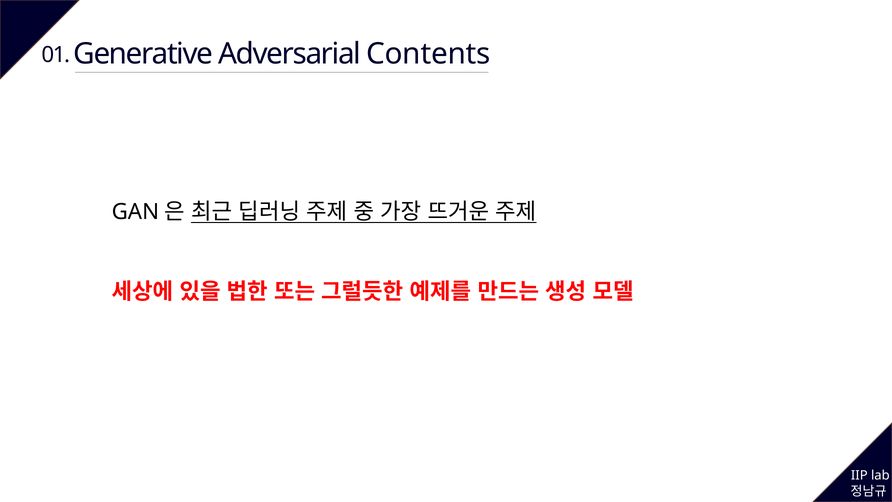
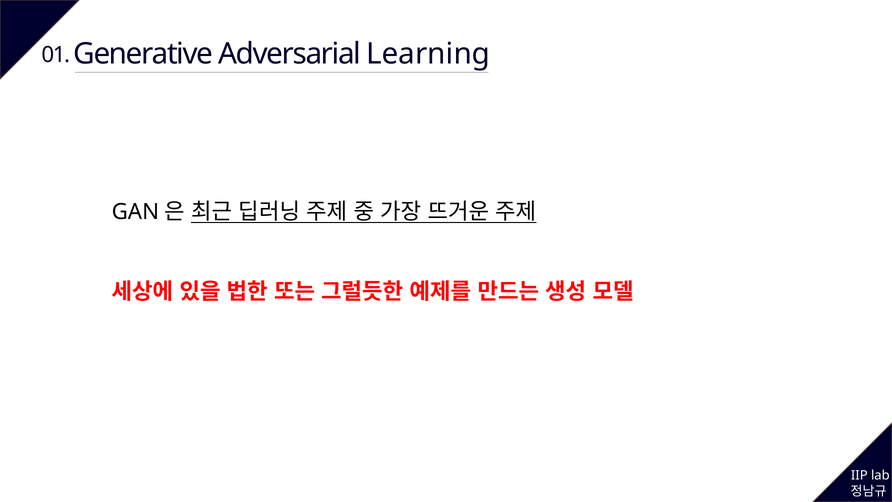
Contents: Contents -> Learning
